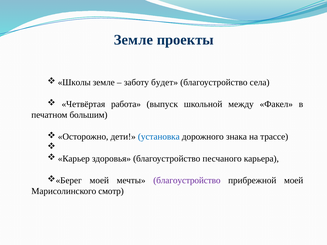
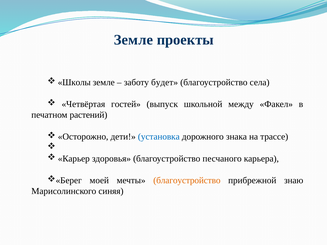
работа: работа -> гостей
большим: большим -> растений
благоустройство at (187, 181) colour: purple -> orange
прибрежной моей: моей -> знаю
смотр: смотр -> синяя
